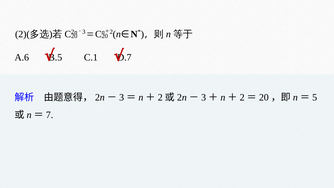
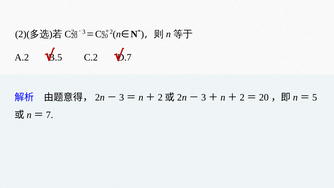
A.6: A.6 -> A.2
C.1: C.1 -> C.2
